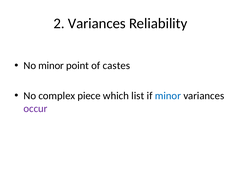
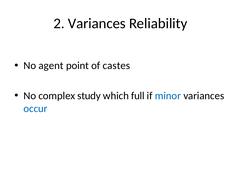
No minor: minor -> agent
piece: piece -> study
list: list -> full
occur colour: purple -> blue
